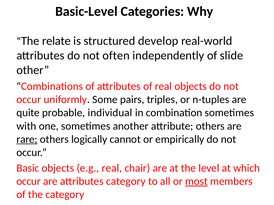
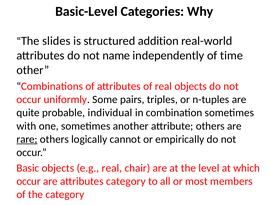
relate: relate -> slides
develop: develop -> addition
often: often -> name
slide: slide -> time
most underline: present -> none
